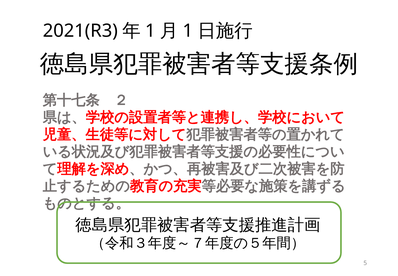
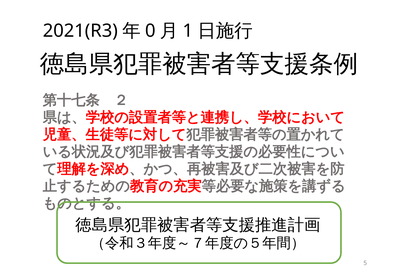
1 at (150, 31): 1 -> 0
